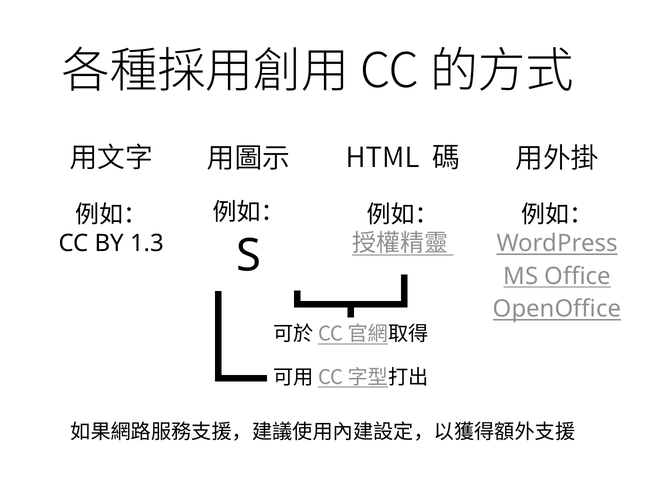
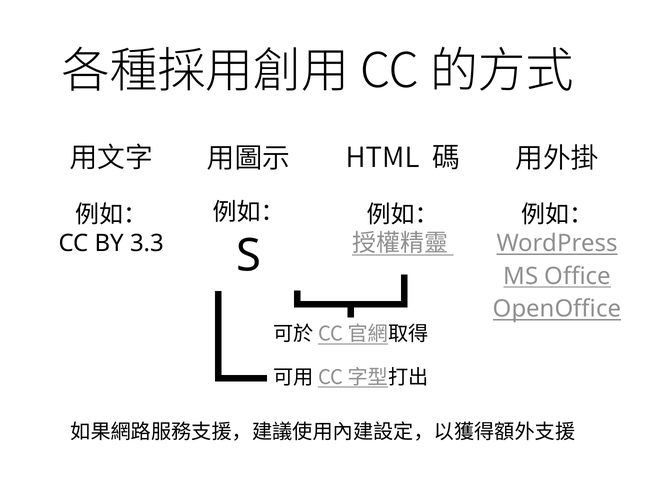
1.3: 1.3 -> 3.3
